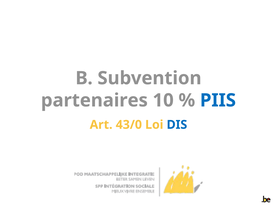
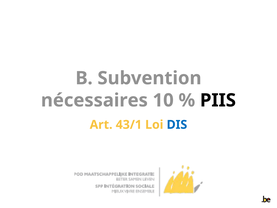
partenaires: partenaires -> nécessaires
PIIS colour: blue -> black
43/0: 43/0 -> 43/1
